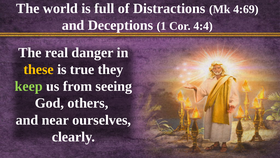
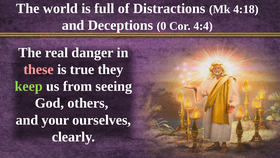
4:69: 4:69 -> 4:18
1: 1 -> 0
these colour: yellow -> pink
near: near -> your
